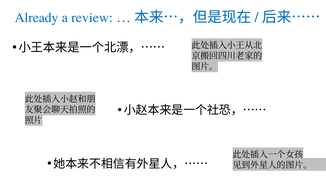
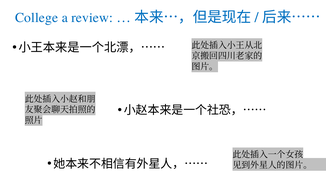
Already: Already -> College
